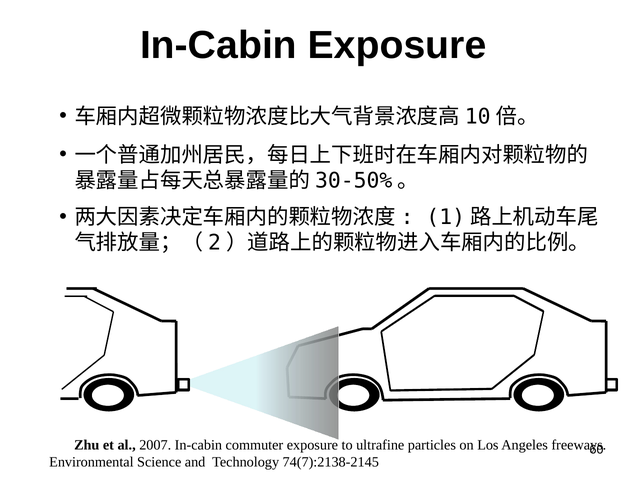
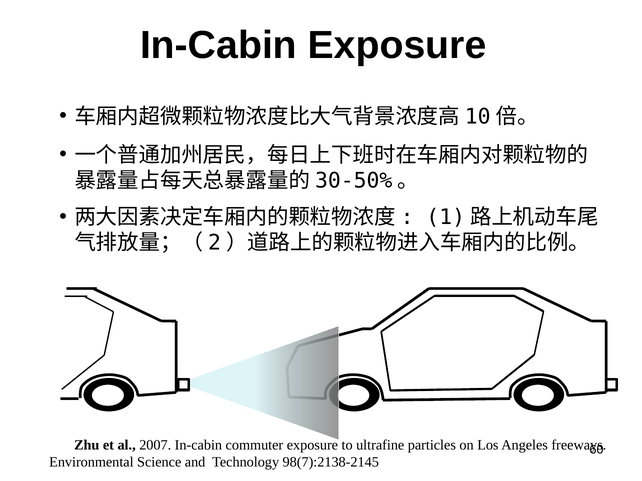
74(7):2138-2145: 74(7):2138-2145 -> 98(7):2138-2145
